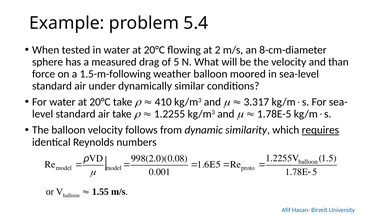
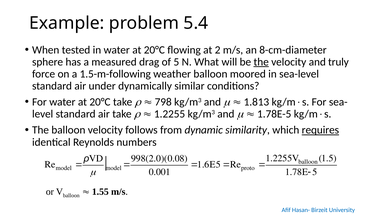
the at (261, 62) underline: none -> present
than: than -> truly
410: 410 -> 798
3.317: 3.317 -> 1.813
